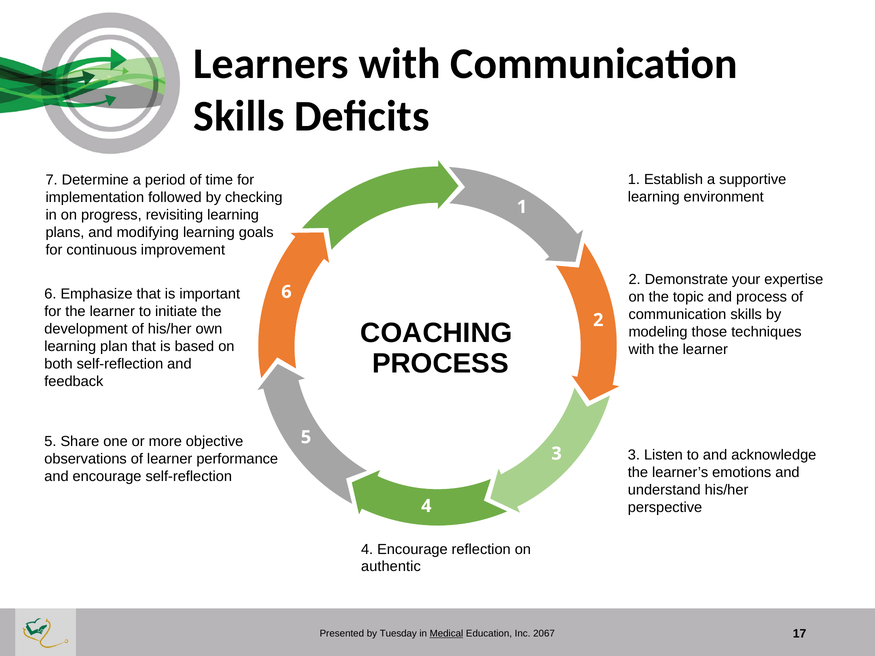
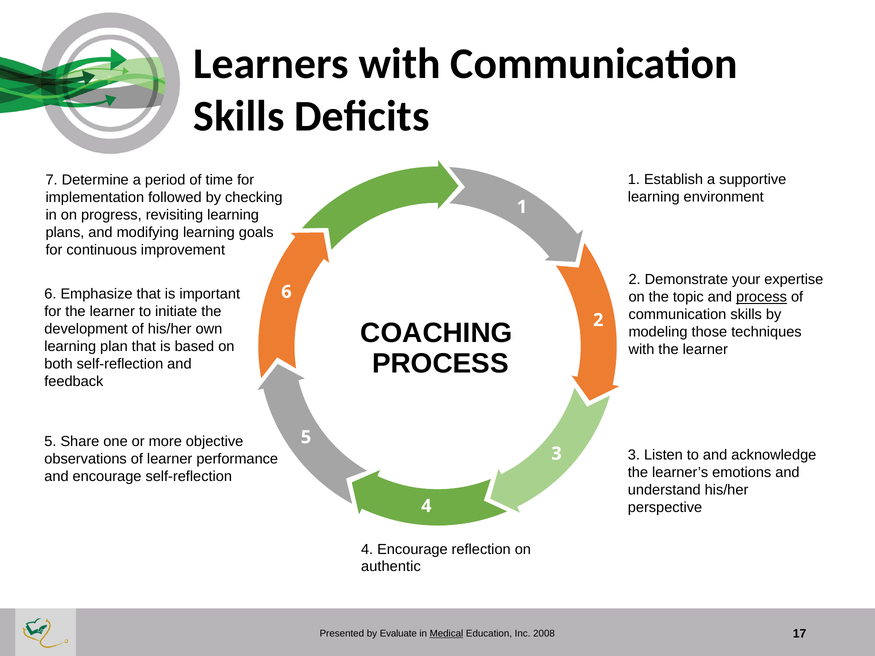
process at (762, 297) underline: none -> present
Tuesday: Tuesday -> Evaluate
2067: 2067 -> 2008
